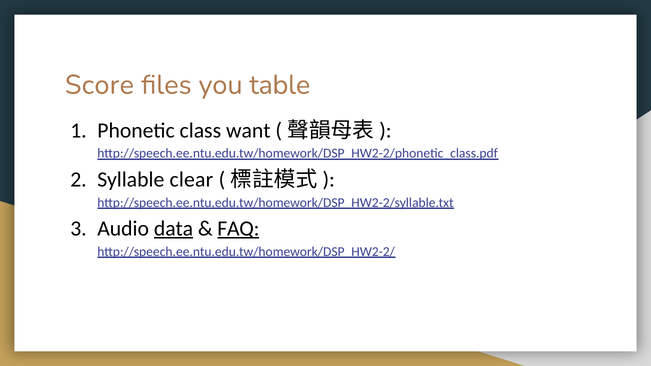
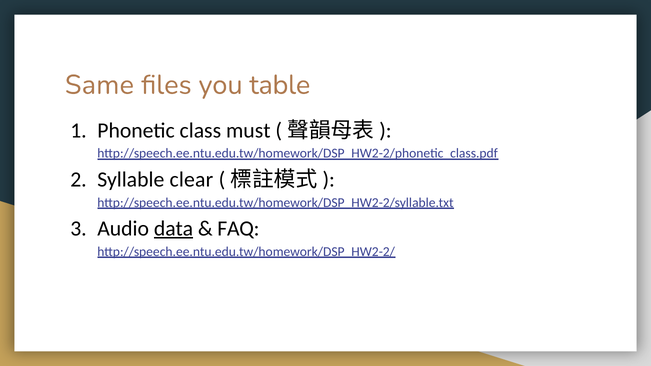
Score: Score -> Same
want: want -> must
FAQ underline: present -> none
